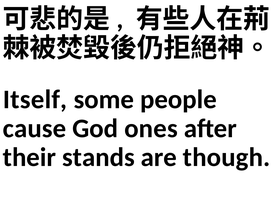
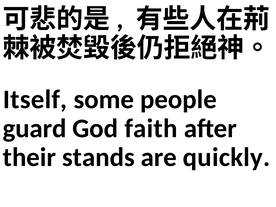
cause: cause -> guard
ones: ones -> faith
though: though -> quickly
